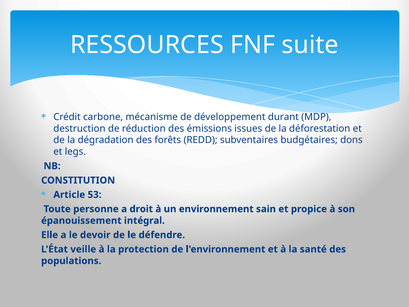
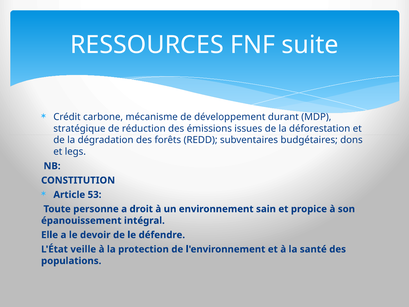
destruction: destruction -> stratégique
